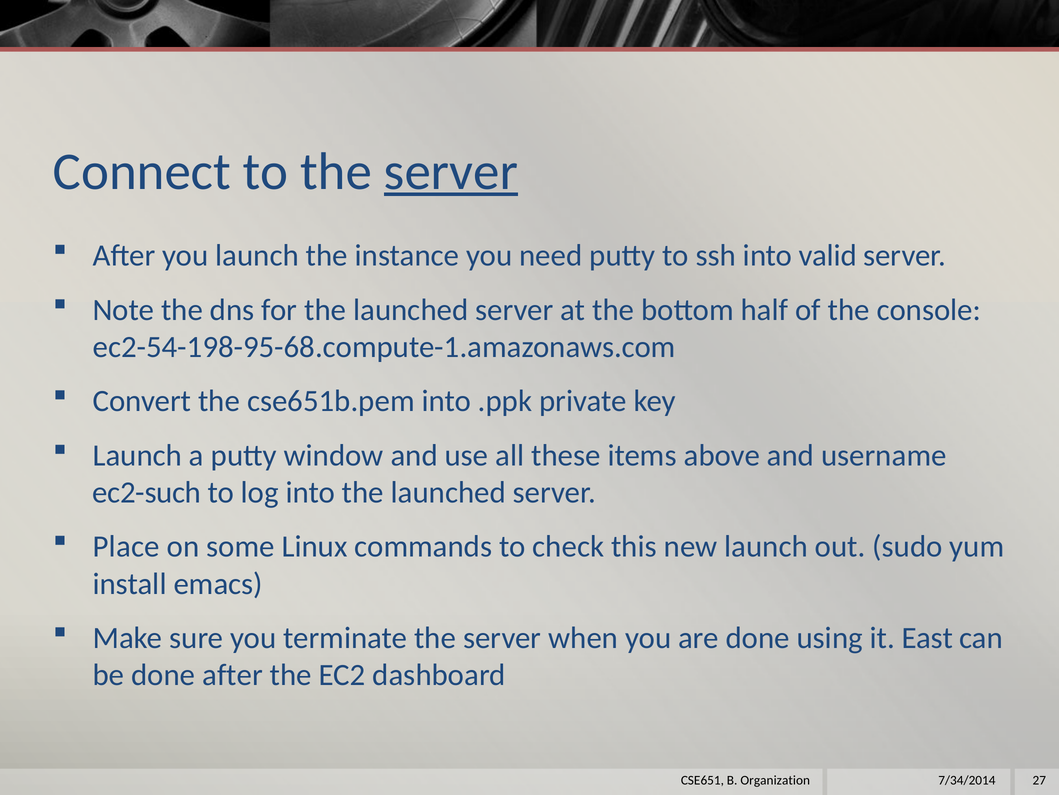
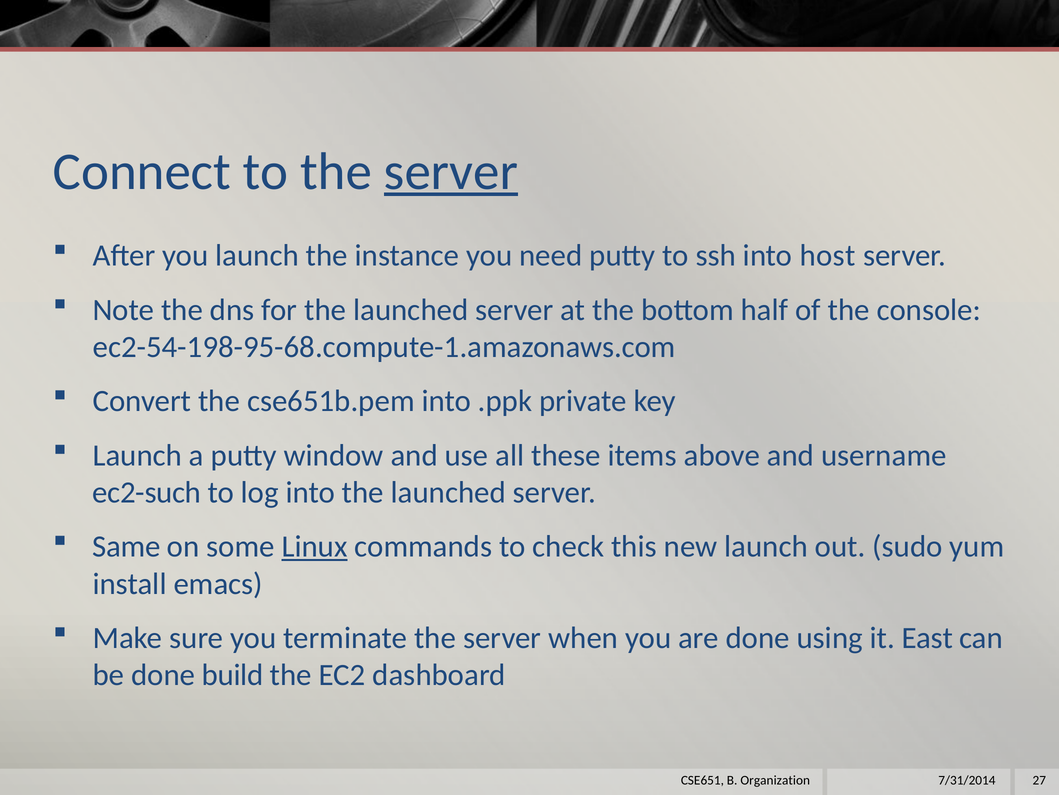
valid: valid -> host
Place: Place -> Same
Linux underline: none -> present
done after: after -> build
7/34/2014: 7/34/2014 -> 7/31/2014
